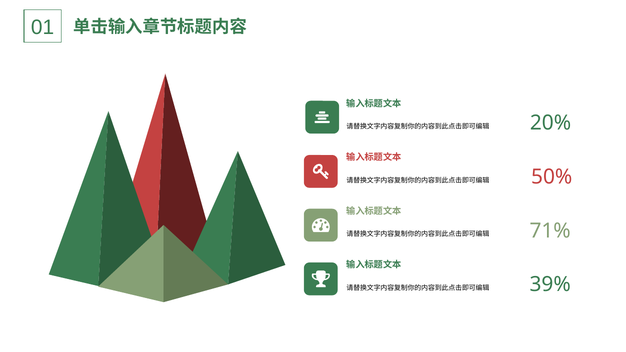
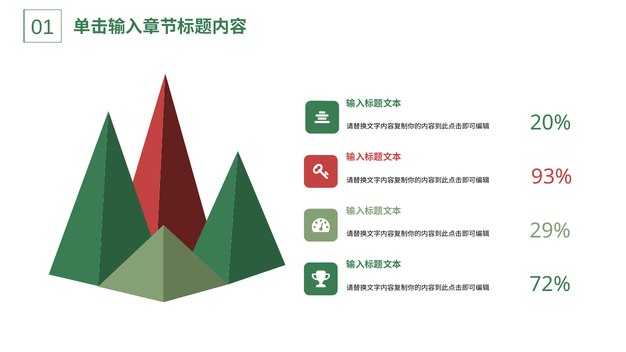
50%: 50% -> 93%
71%: 71% -> 29%
39%: 39% -> 72%
